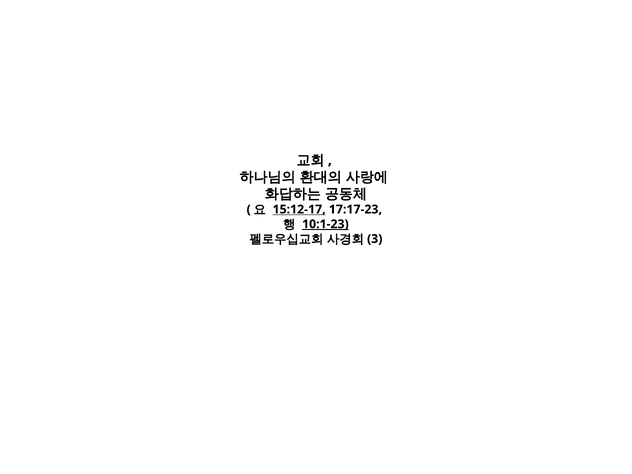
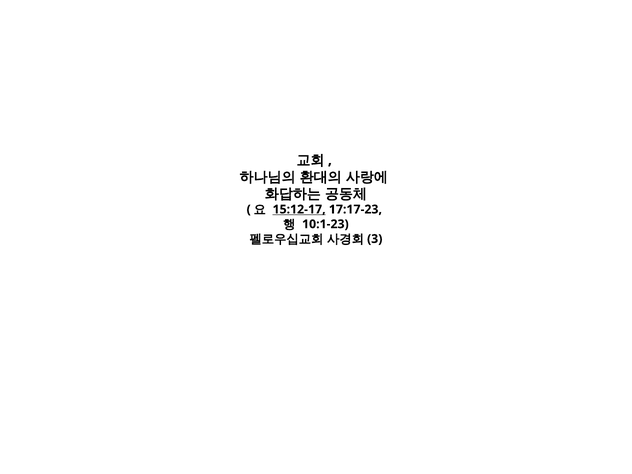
10:1-23 underline: present -> none
